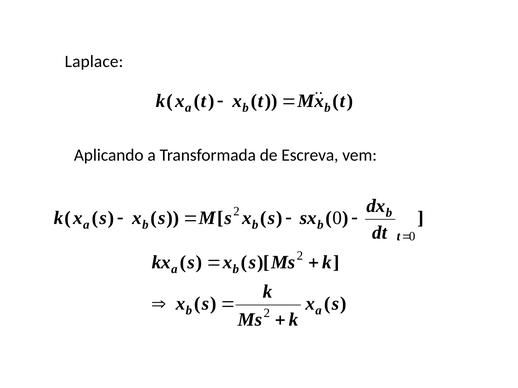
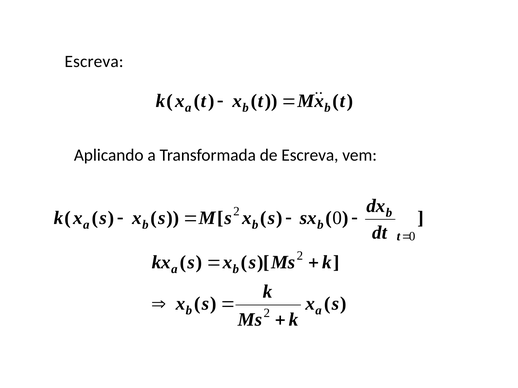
Laplace at (94, 61): Laplace -> Escreva
